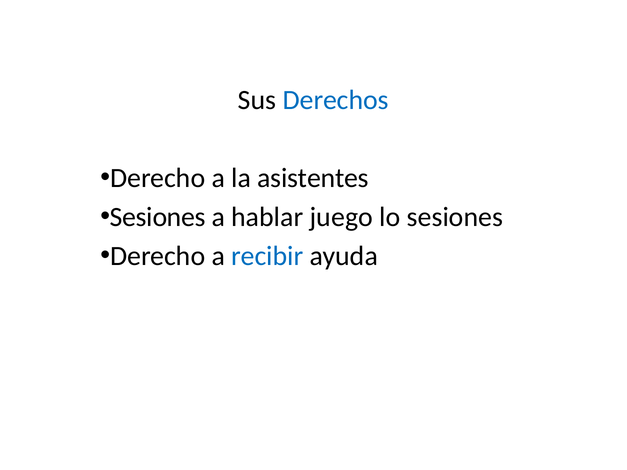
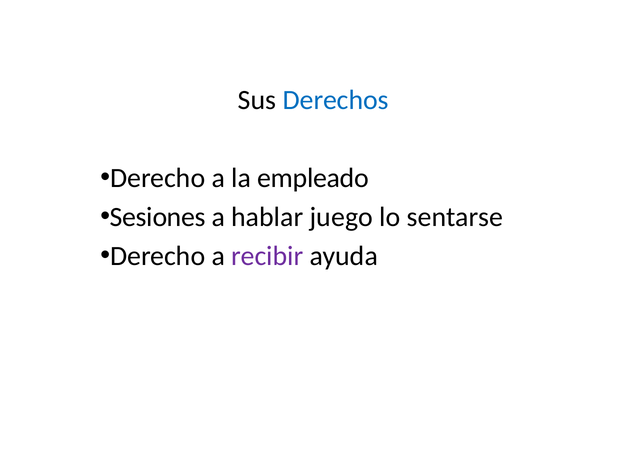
asistentes: asistentes -> empleado
lo sesiones: sesiones -> sentarse
recibir colour: blue -> purple
